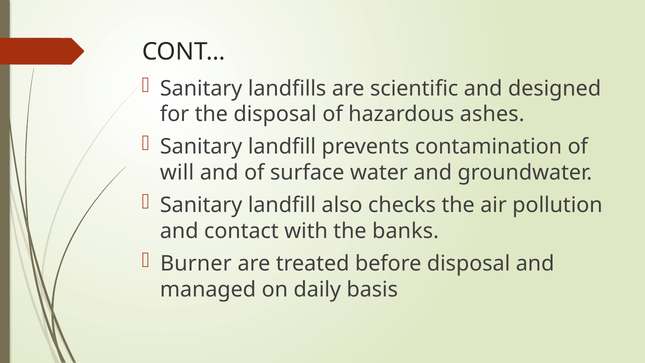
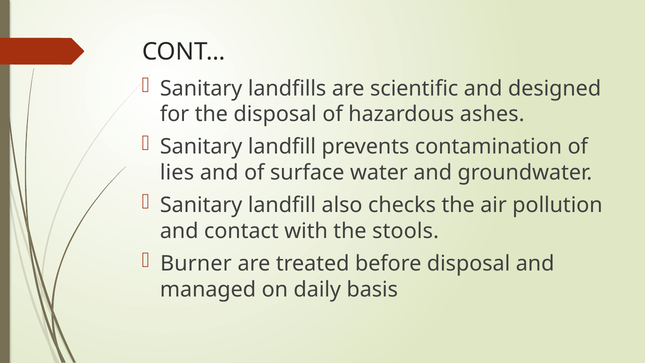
will: will -> lies
banks: banks -> stools
